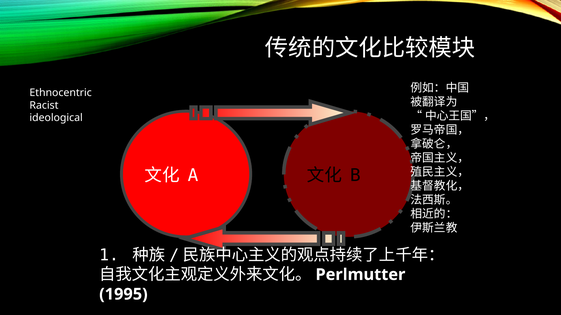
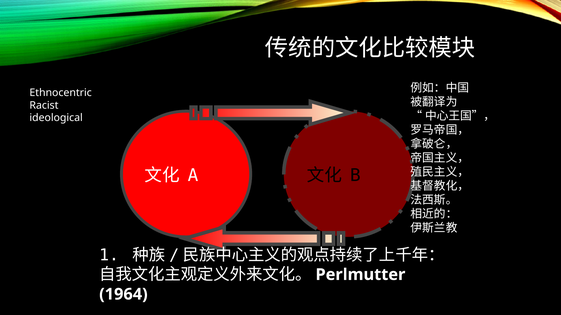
1995: 1995 -> 1964
